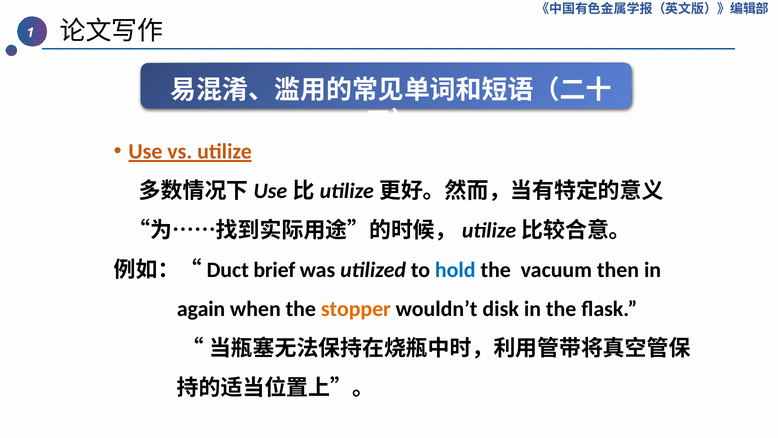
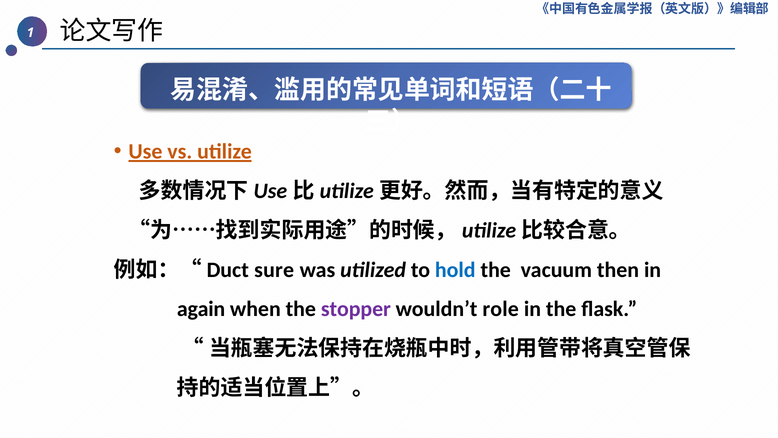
brief: brief -> sure
stopper colour: orange -> purple
disk: disk -> role
